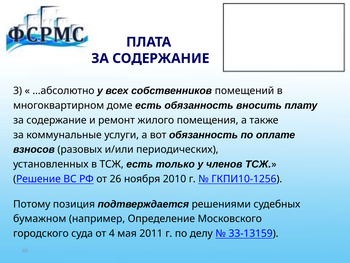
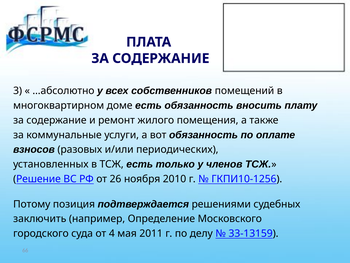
бумажном: бумажном -> заключить
